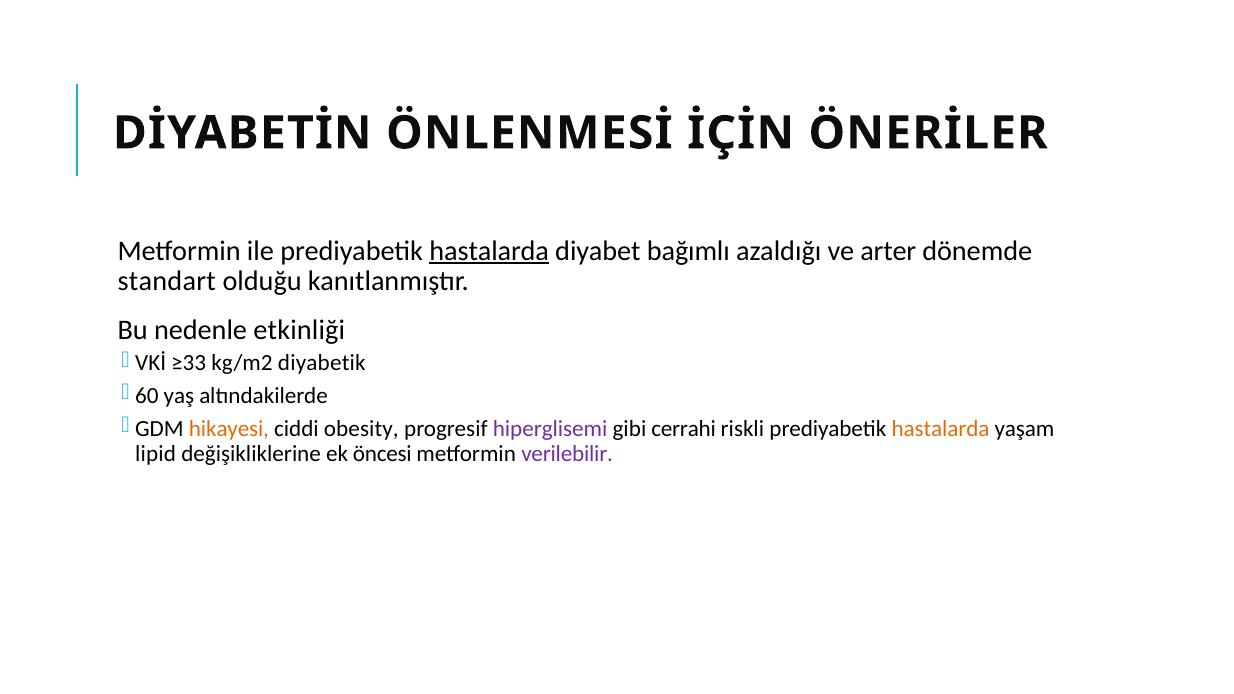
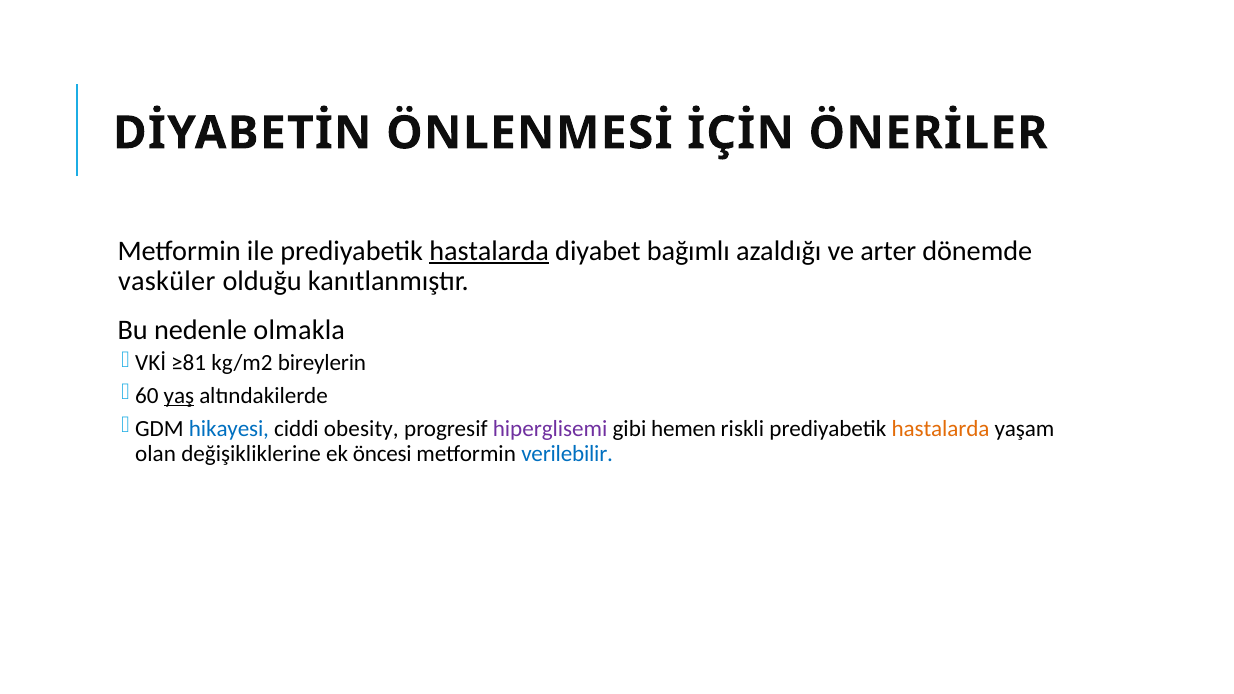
standart: standart -> vasküler
etkinliği: etkinliği -> olmakla
≥33: ≥33 -> ≥81
diyabetik: diyabetik -> bireylerin
yaş underline: none -> present
hikayesi colour: orange -> blue
cerrahi: cerrahi -> hemen
lipid: lipid -> olan
verilebilir colour: purple -> blue
